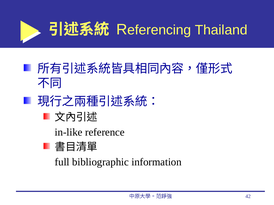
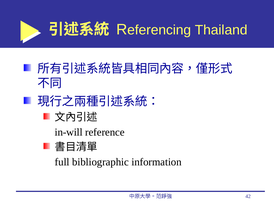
in-like: in-like -> in-will
